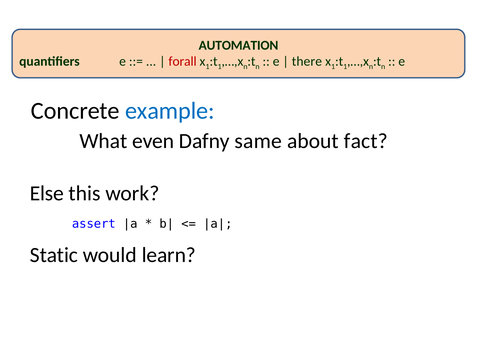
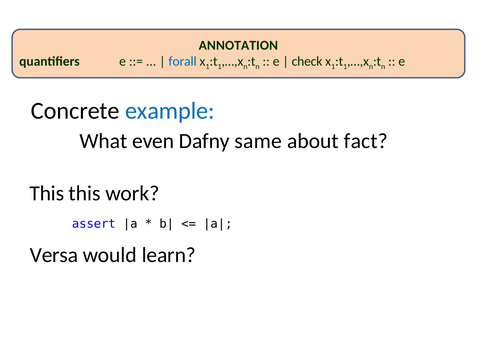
AUTOMATION: AUTOMATION -> ANNOTATION
forall colour: red -> blue
there: there -> check
Else at (47, 193): Else -> This
Static: Static -> Versa
